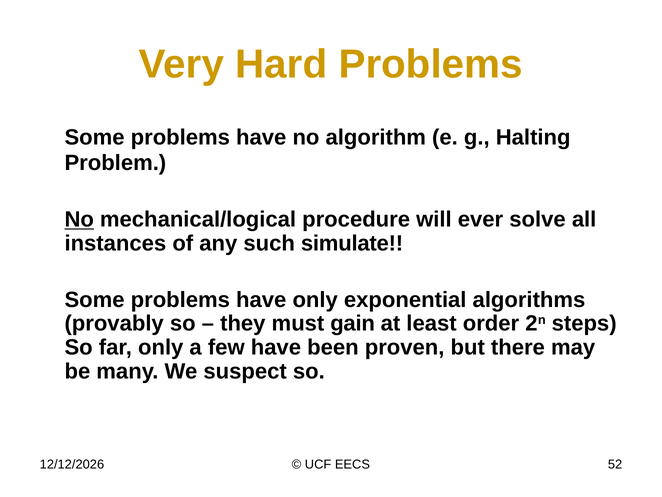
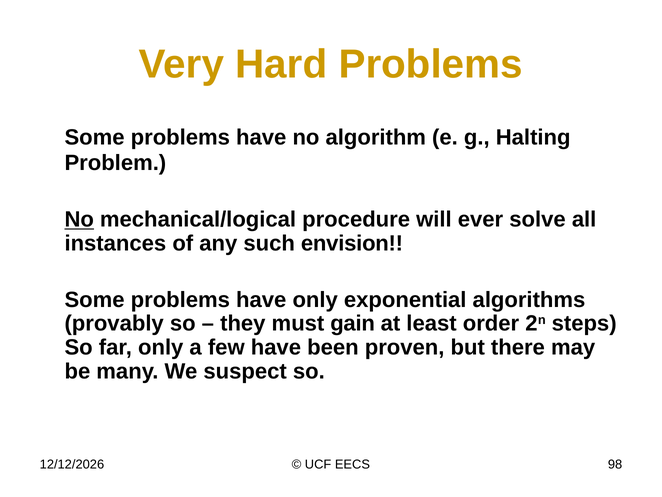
simulate: simulate -> envision
52: 52 -> 98
